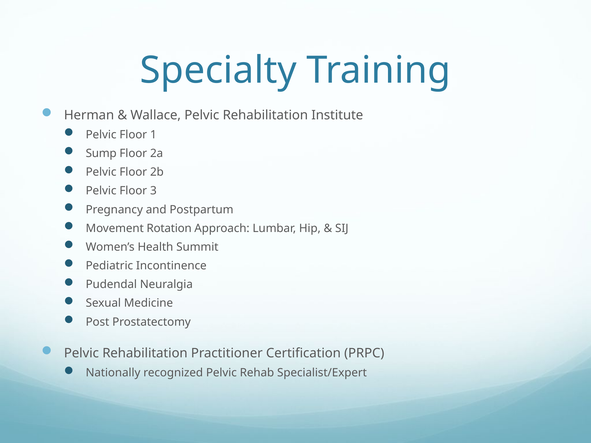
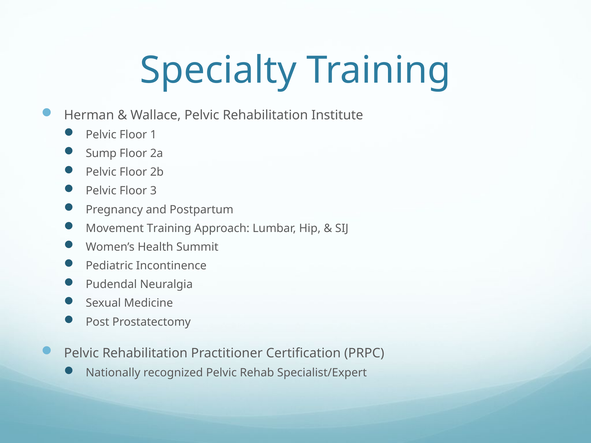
Movement Rotation: Rotation -> Training
